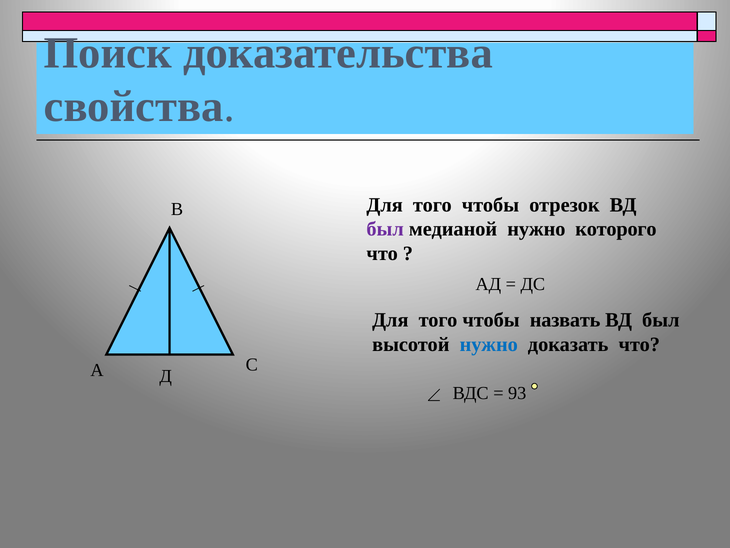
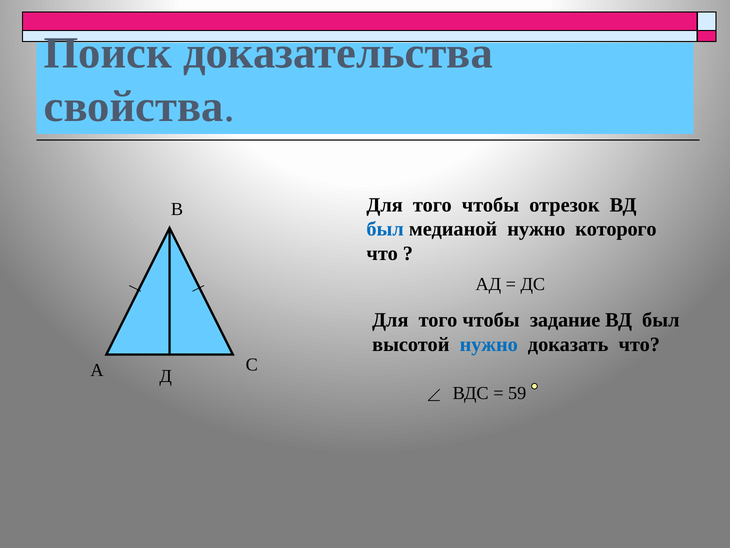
был at (385, 229) colour: purple -> blue
назвать: назвать -> задание
93: 93 -> 59
